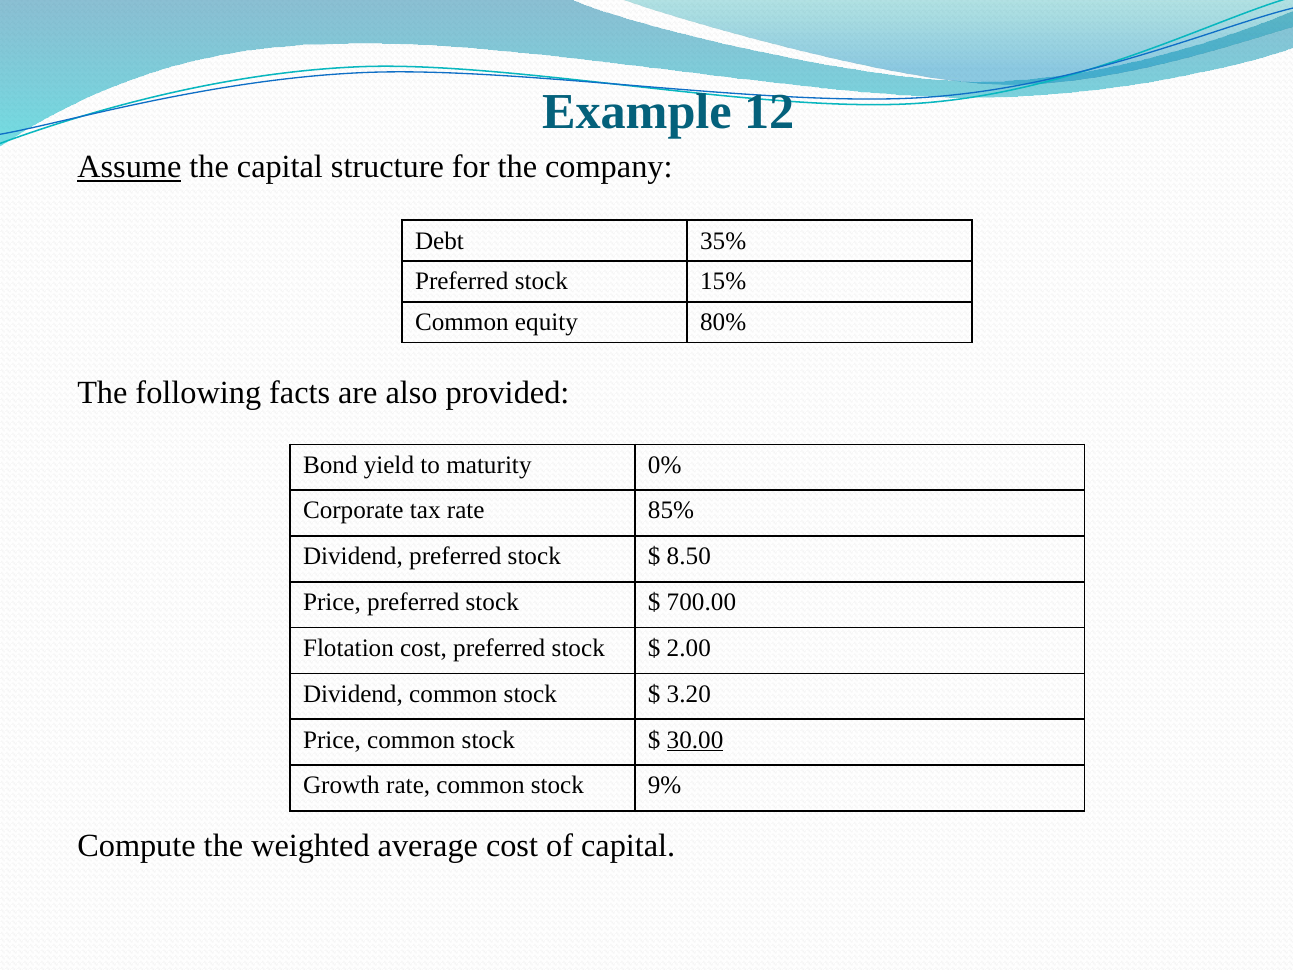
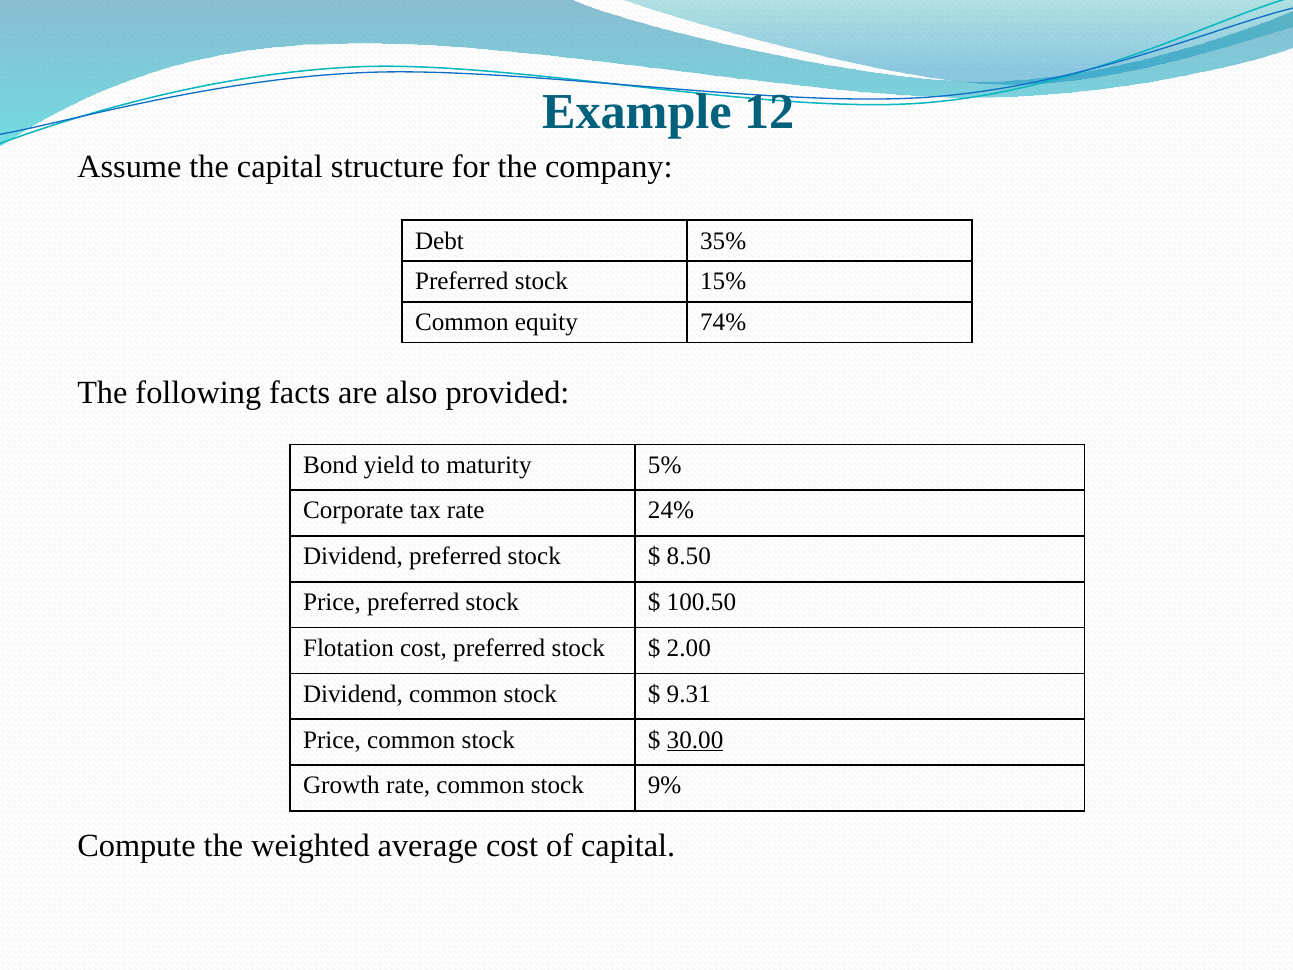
Assume underline: present -> none
80%: 80% -> 74%
0%: 0% -> 5%
85%: 85% -> 24%
700.00: 700.00 -> 100.50
3.20: 3.20 -> 9.31
